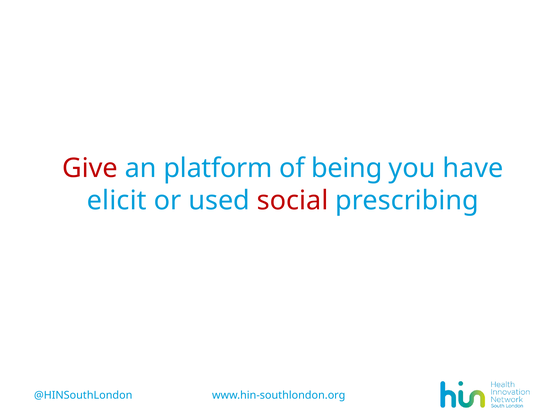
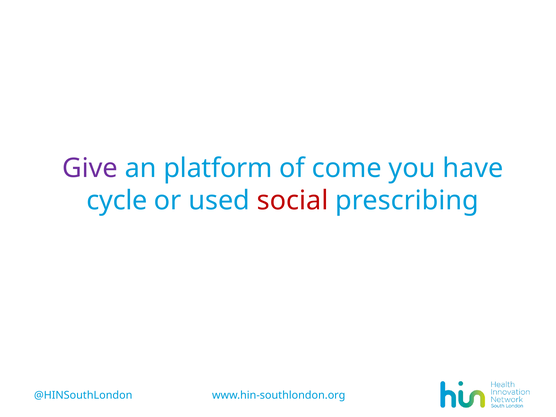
Give colour: red -> purple
being: being -> come
elicit: elicit -> cycle
